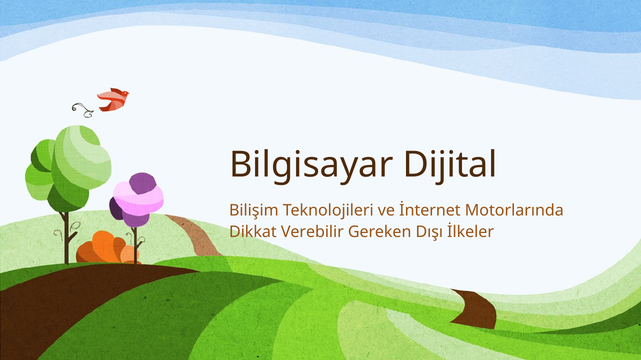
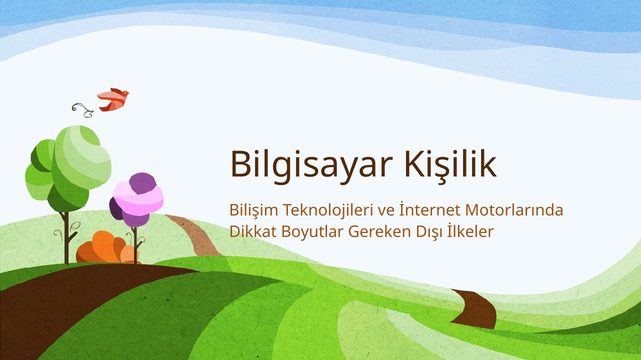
Dijital: Dijital -> Kişilik
Verebilir: Verebilir -> Boyutlar
